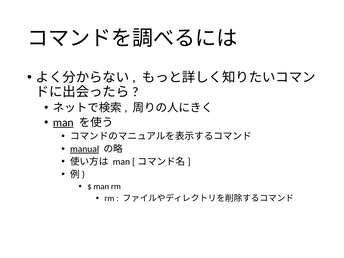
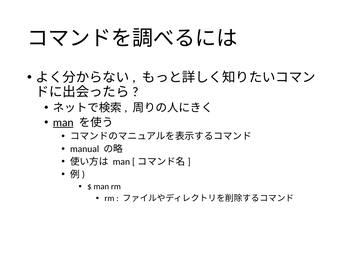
manual underline: present -> none
